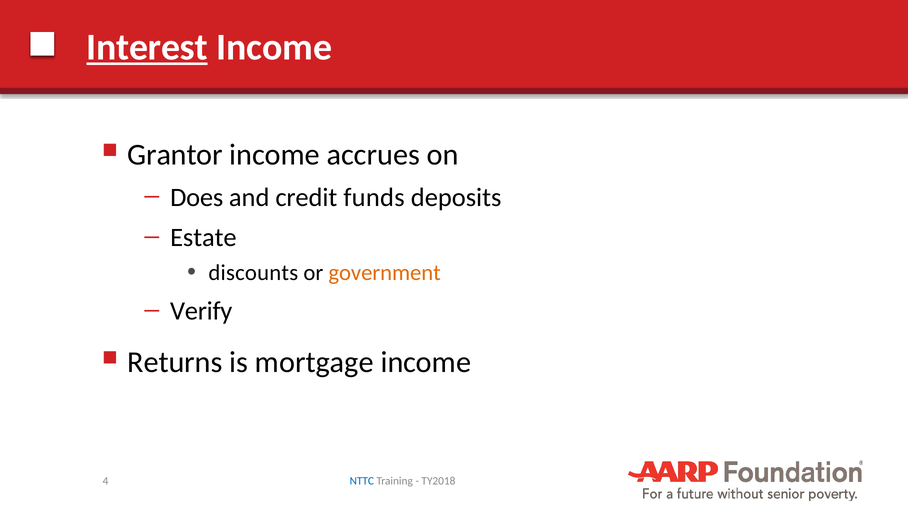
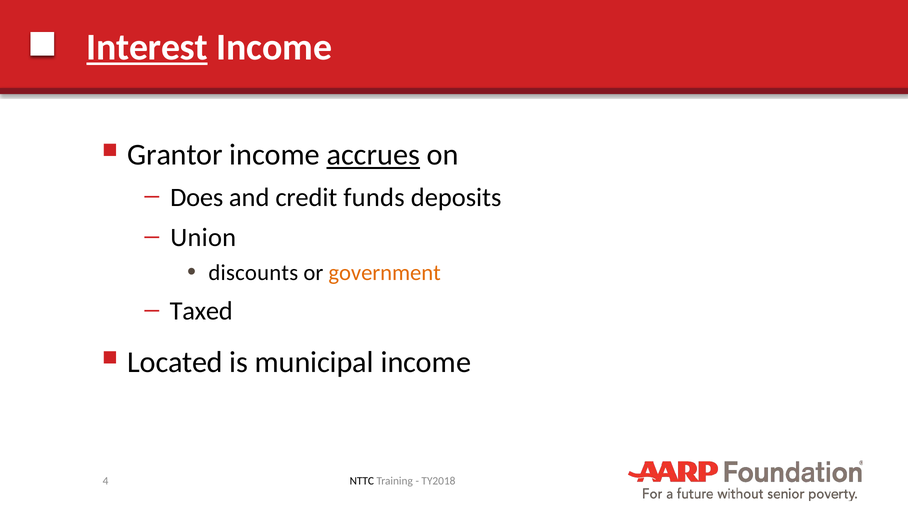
accrues underline: none -> present
Estate: Estate -> Union
Verify: Verify -> Taxed
Returns: Returns -> Located
mortgage: mortgage -> municipal
NTTC colour: blue -> black
